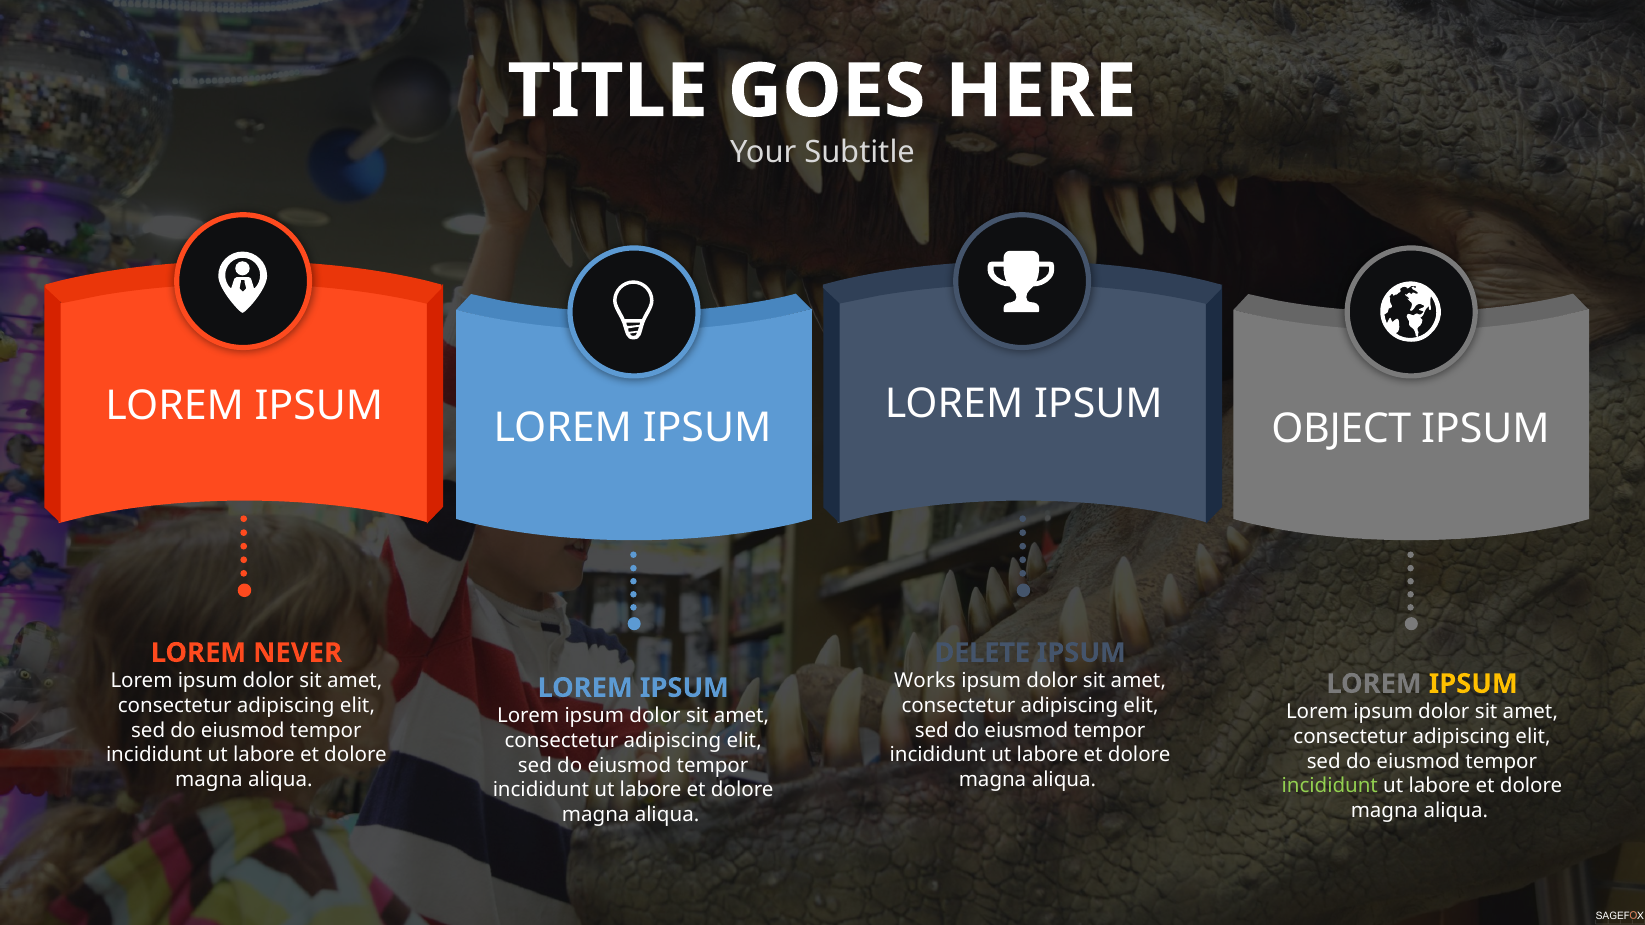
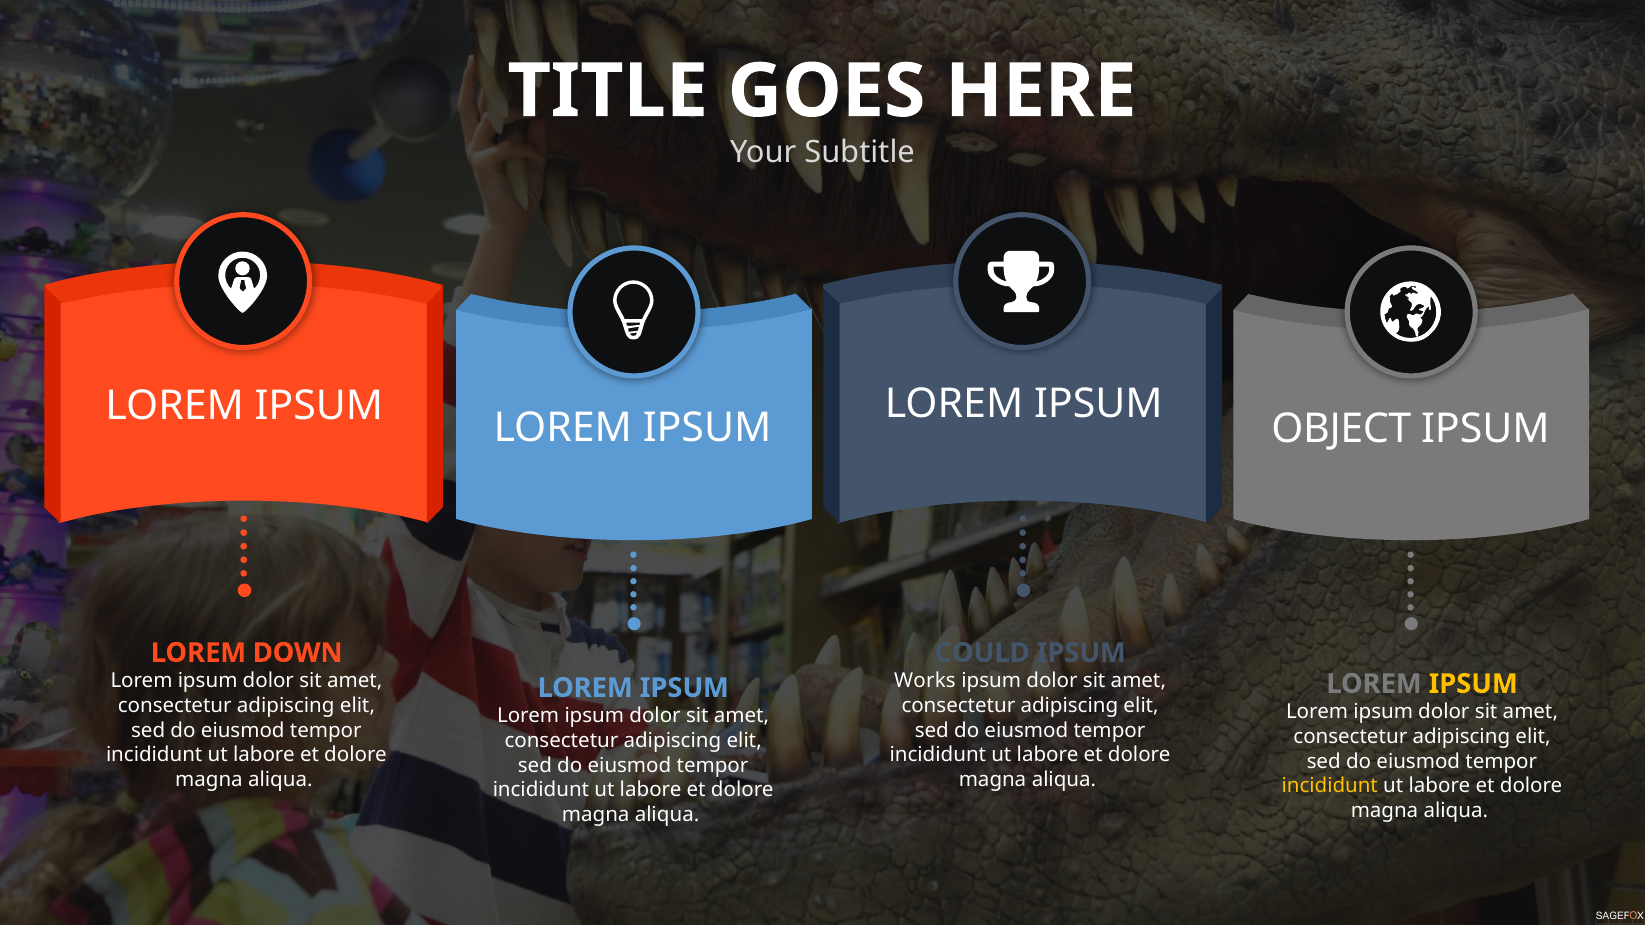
NEVER: NEVER -> DOWN
DELETE: DELETE -> COULD
incididunt at (1330, 786) colour: light green -> yellow
